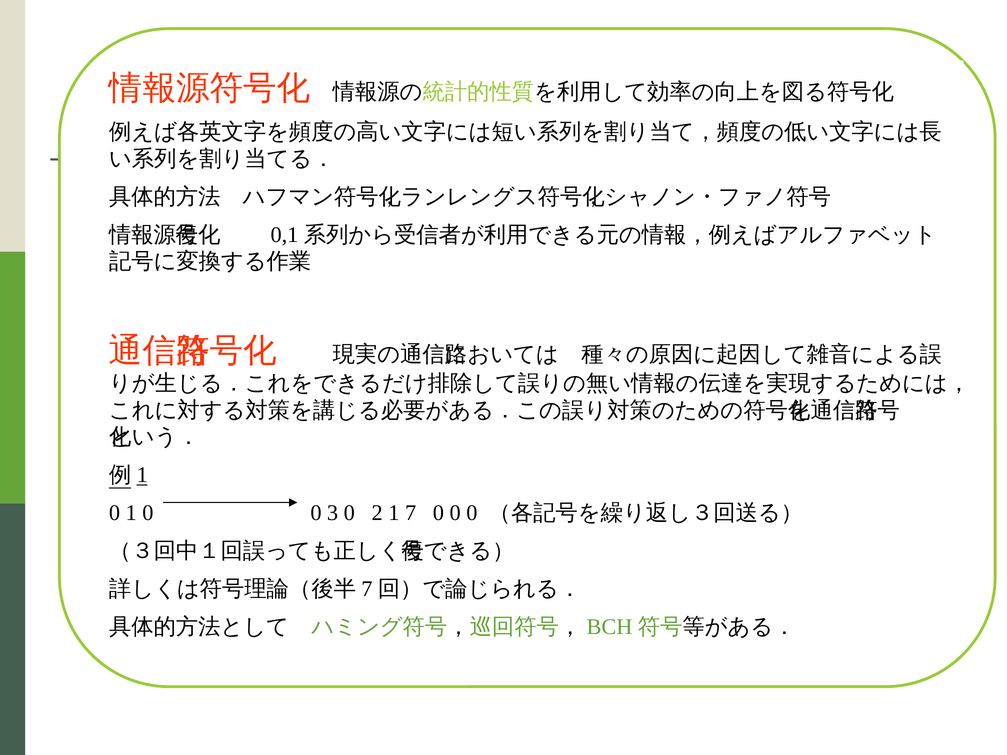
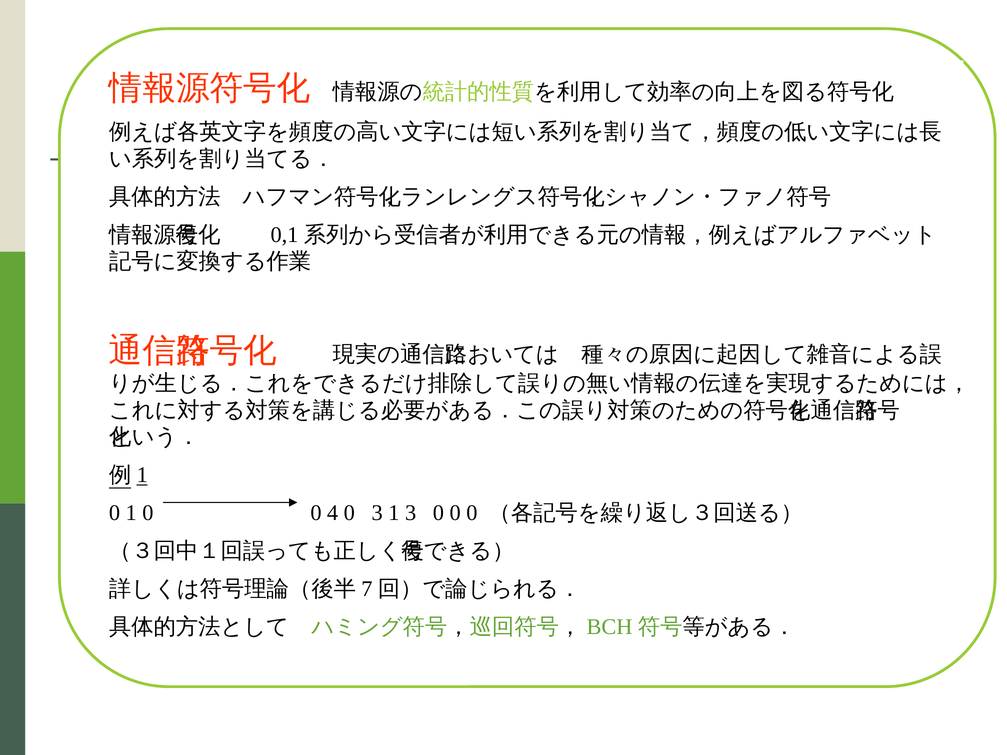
3: 3 -> 4
0 2: 2 -> 3
1 7: 7 -> 3
